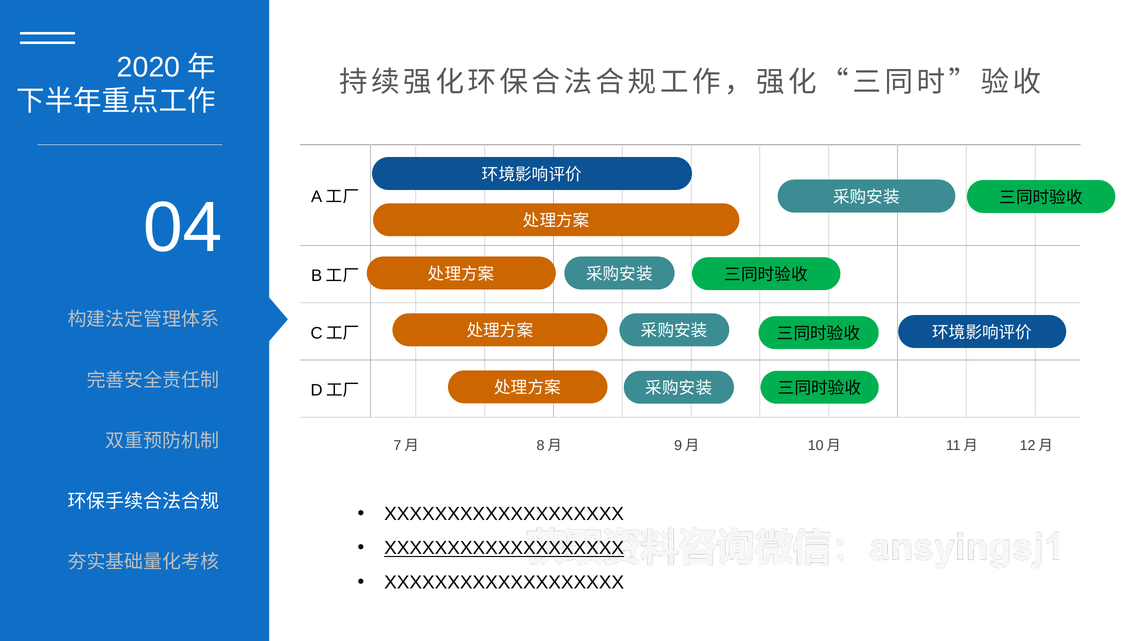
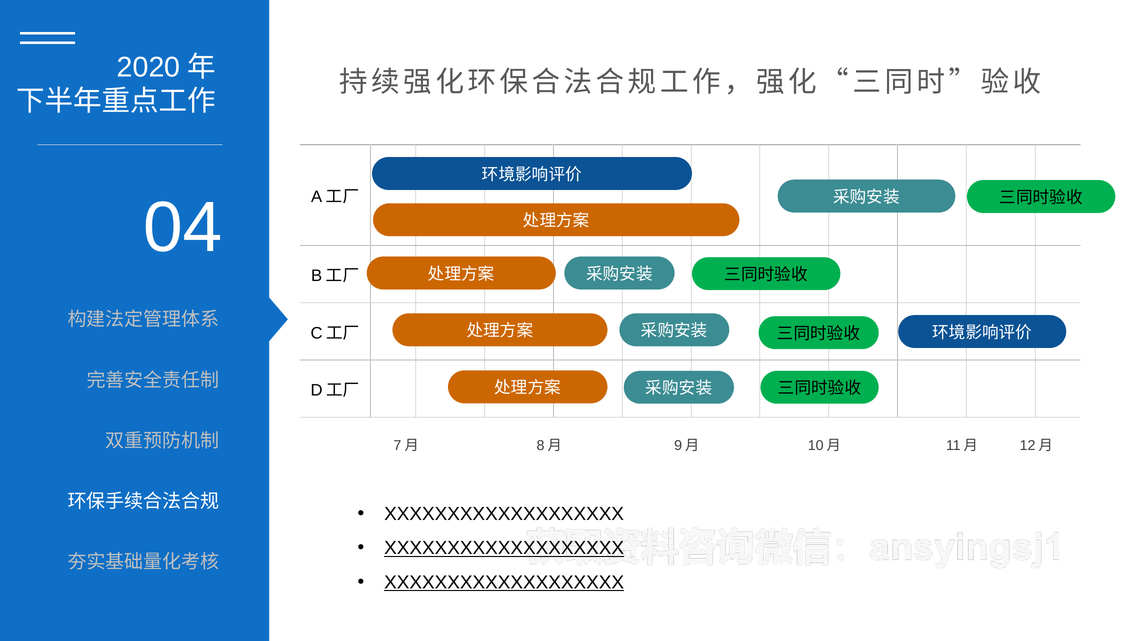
XXXXXXXXXXXXXXXXXXX at (504, 583) underline: none -> present
